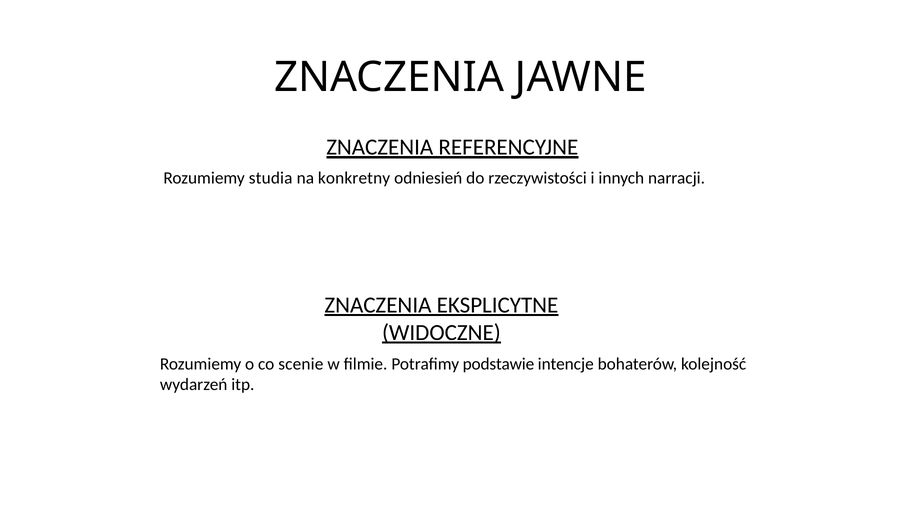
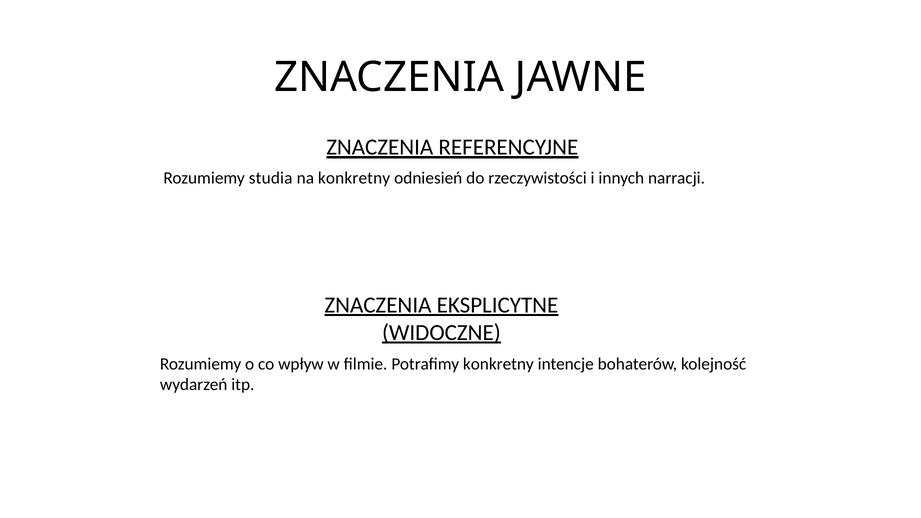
scenie: scenie -> wpływ
Potrafimy podstawie: podstawie -> konkretny
